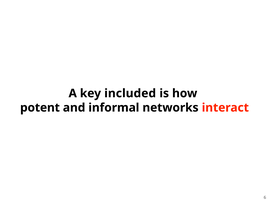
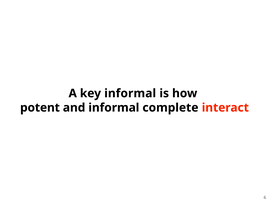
key included: included -> informal
networks: networks -> complete
